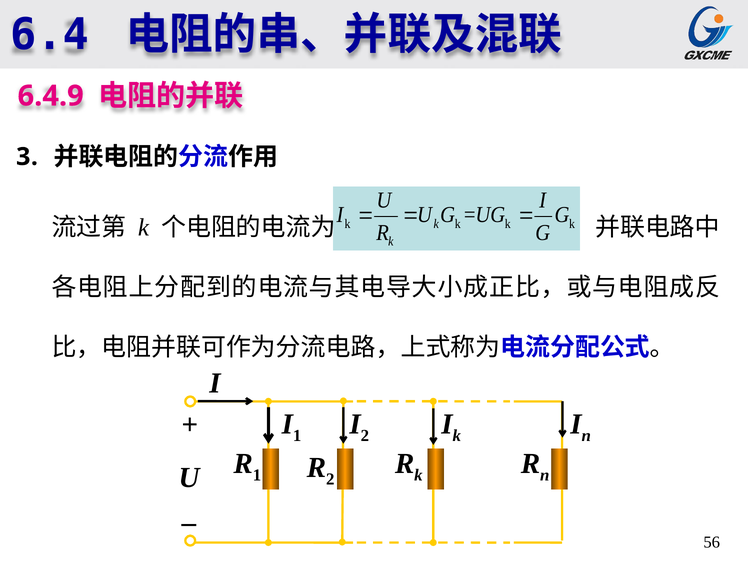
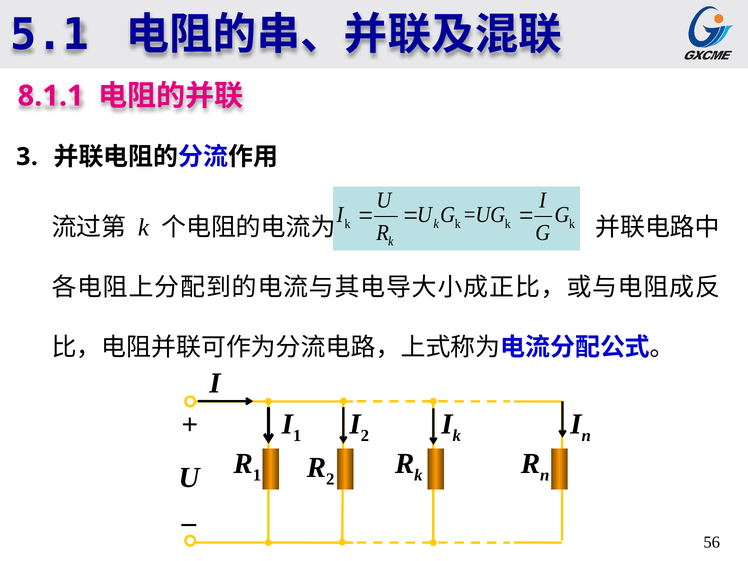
6.4: 6.4 -> 5.1
6.4.9: 6.4.9 -> 8.1.1
